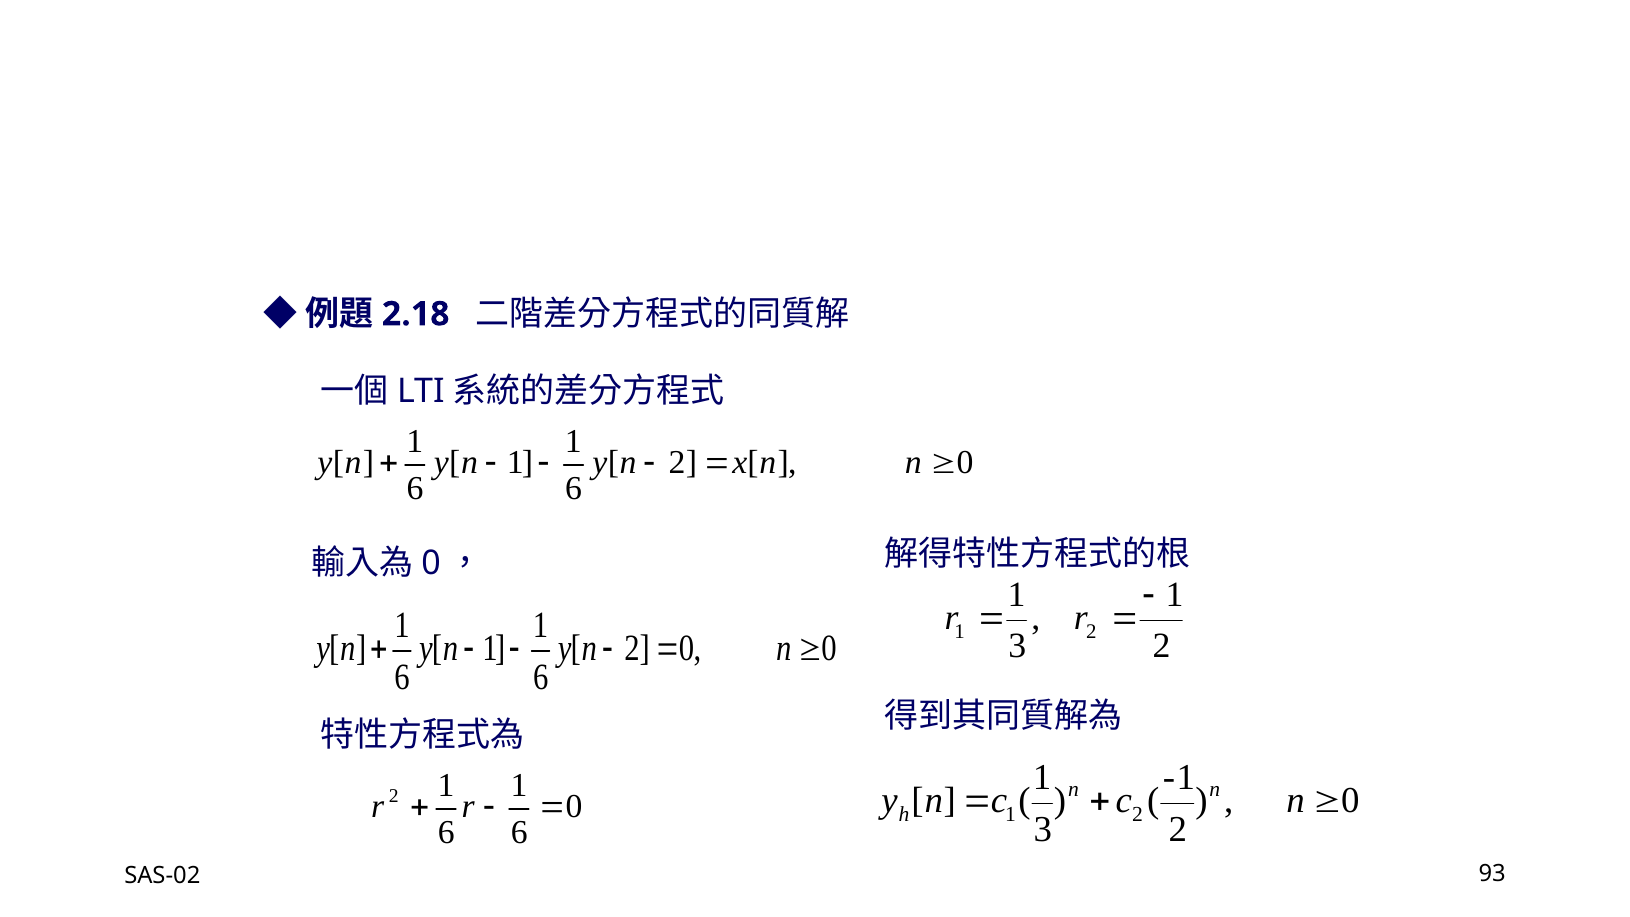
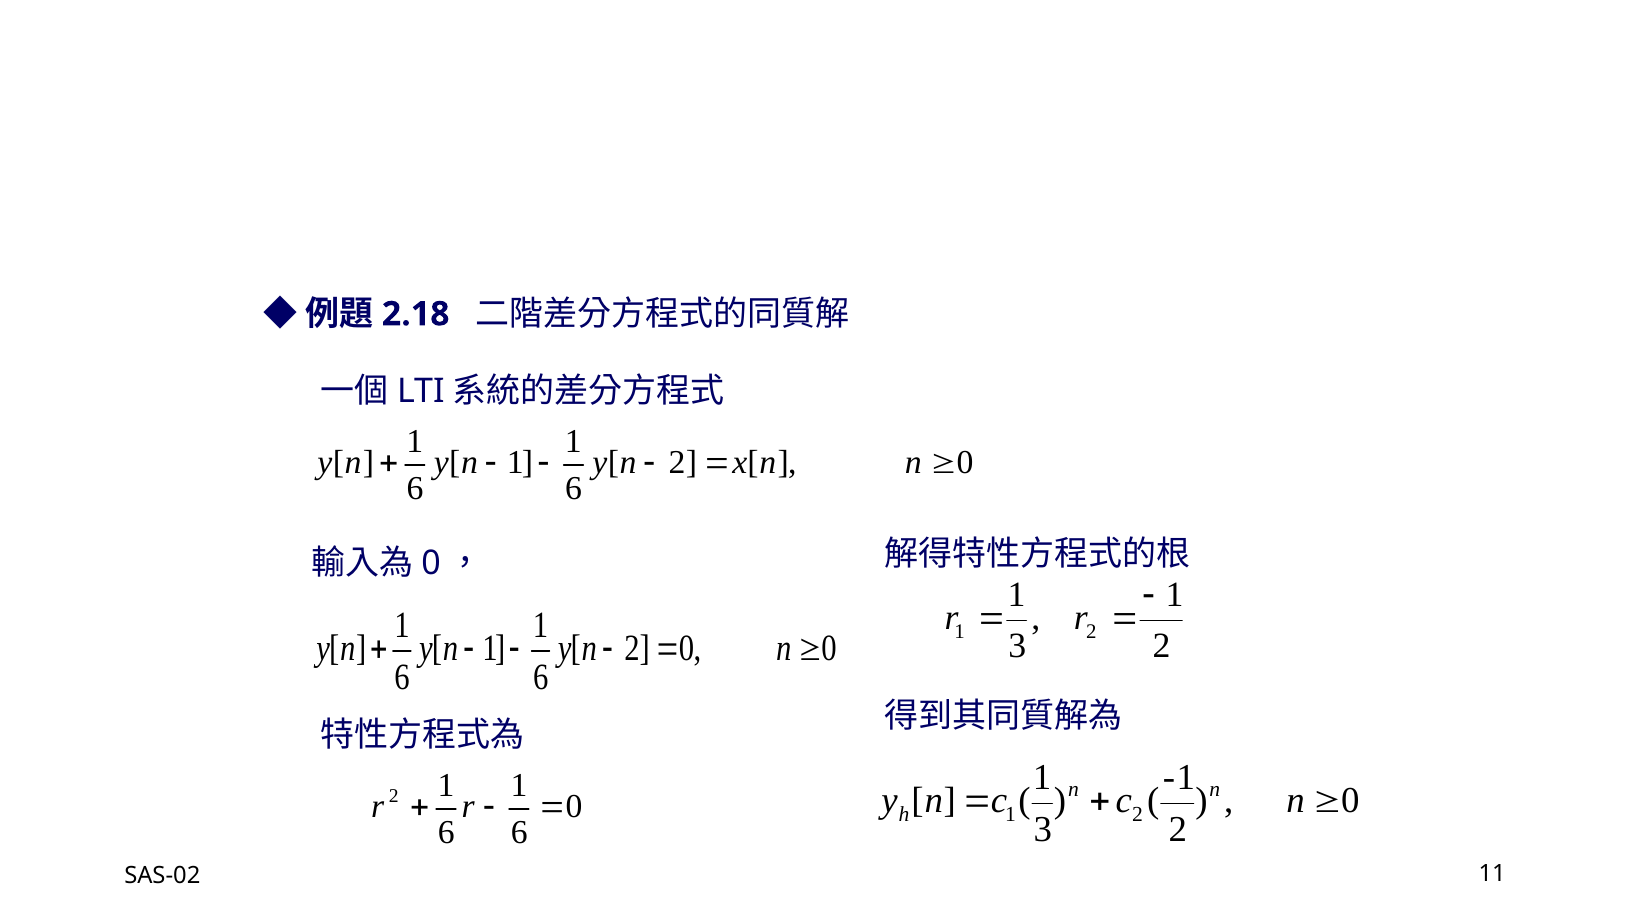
93: 93 -> 11
